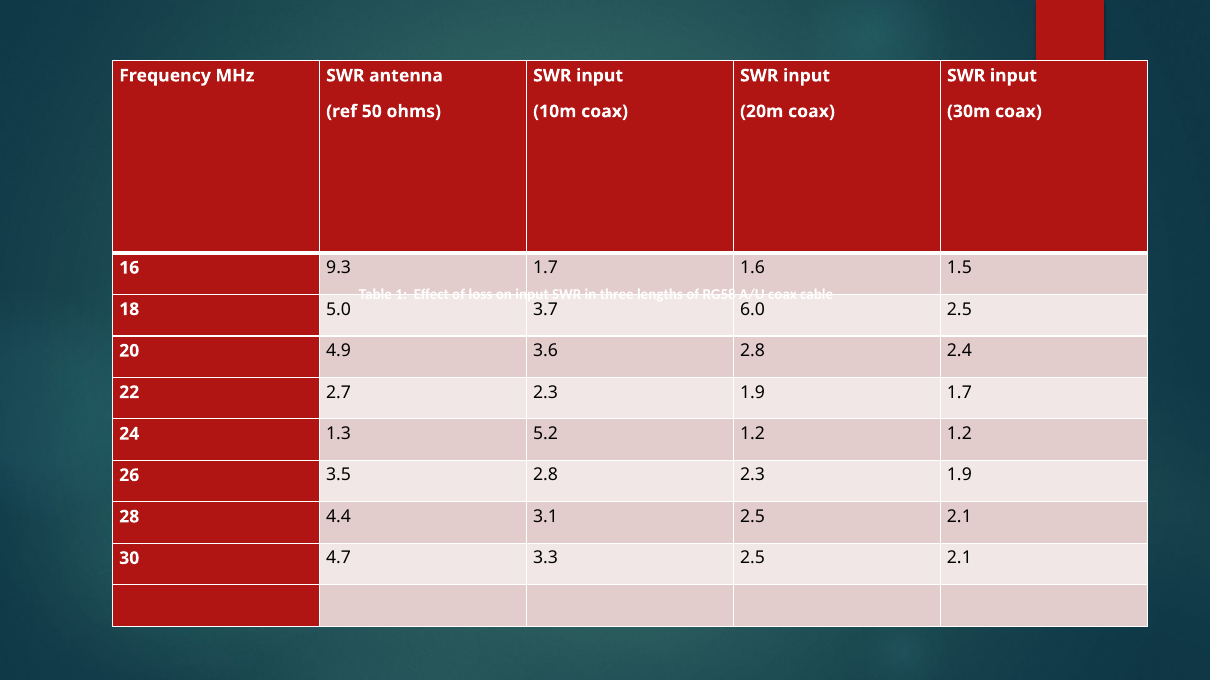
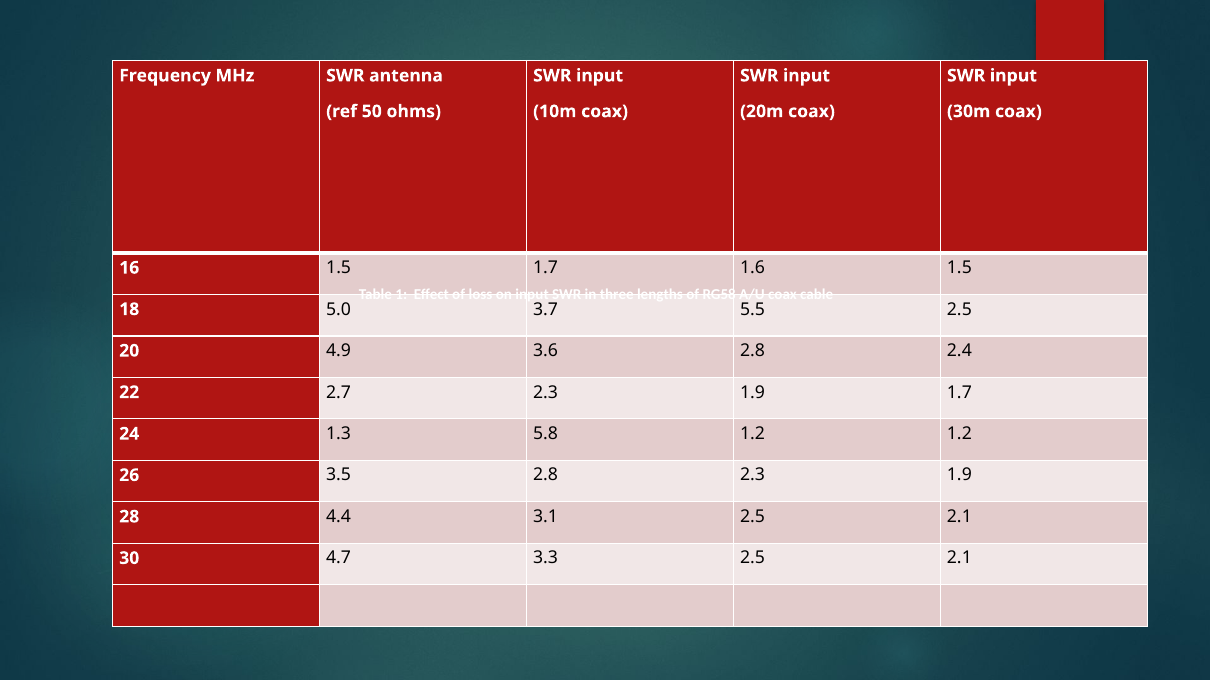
16 9.3: 9.3 -> 1.5
6.0: 6.0 -> 5.5
5.2: 5.2 -> 5.8
